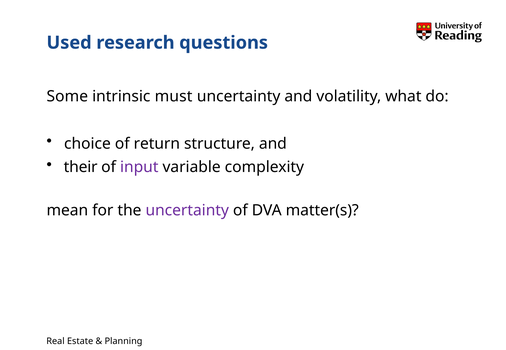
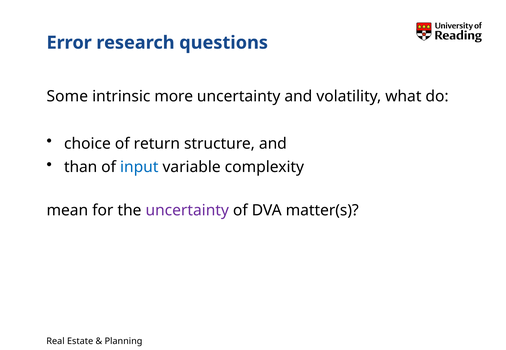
Used: Used -> Error
must: must -> more
their: their -> than
input colour: purple -> blue
